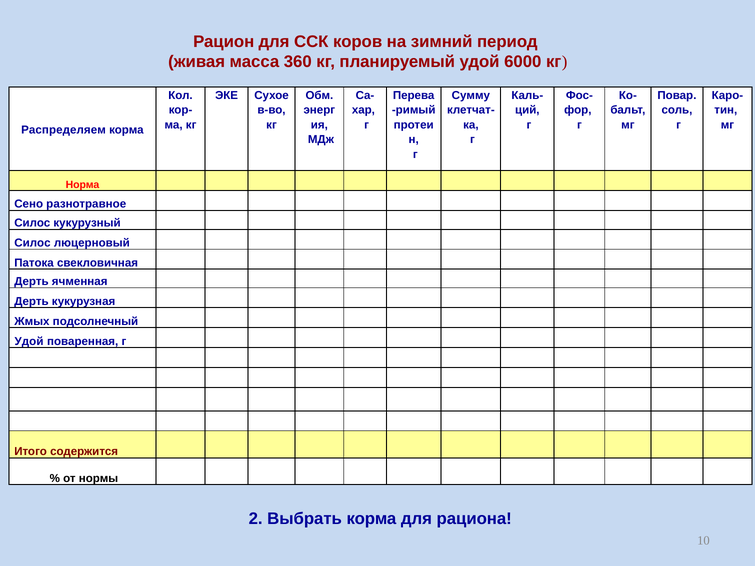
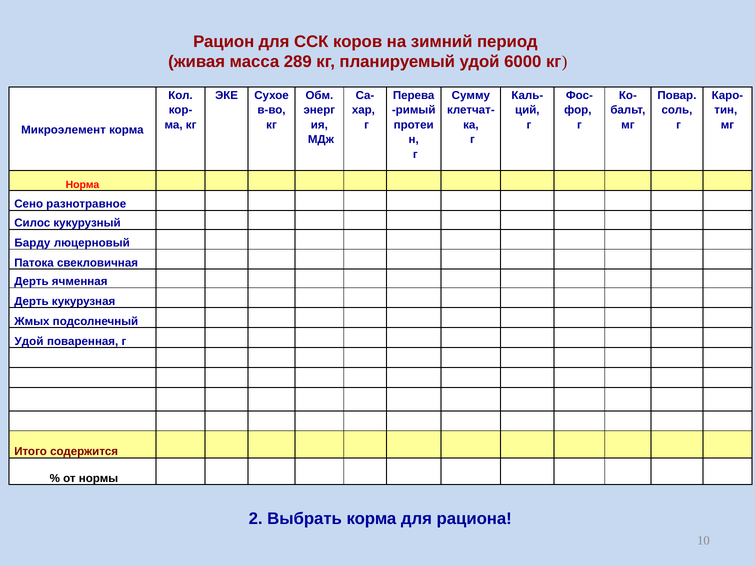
360: 360 -> 289
Распределяем: Распределяем -> Микроэлемент
Силос at (32, 243): Силос -> Барду
